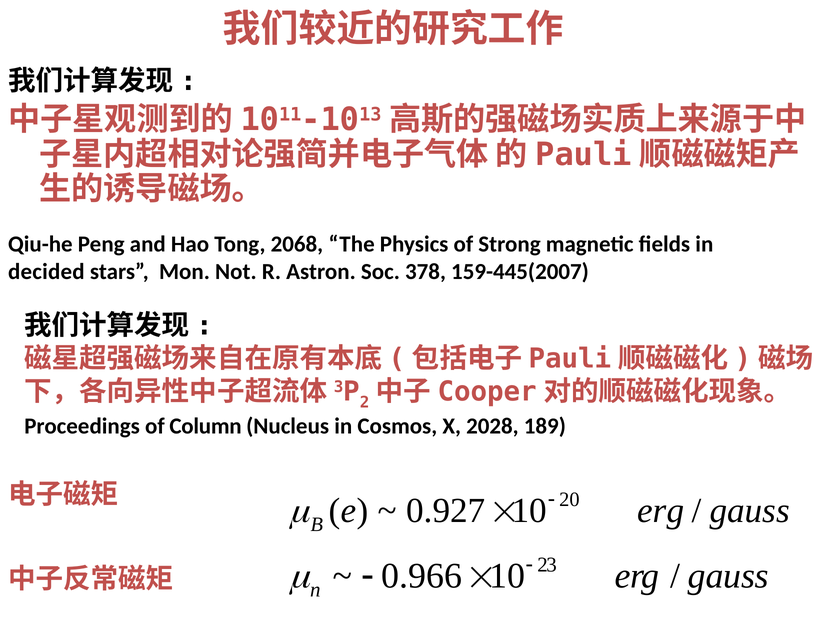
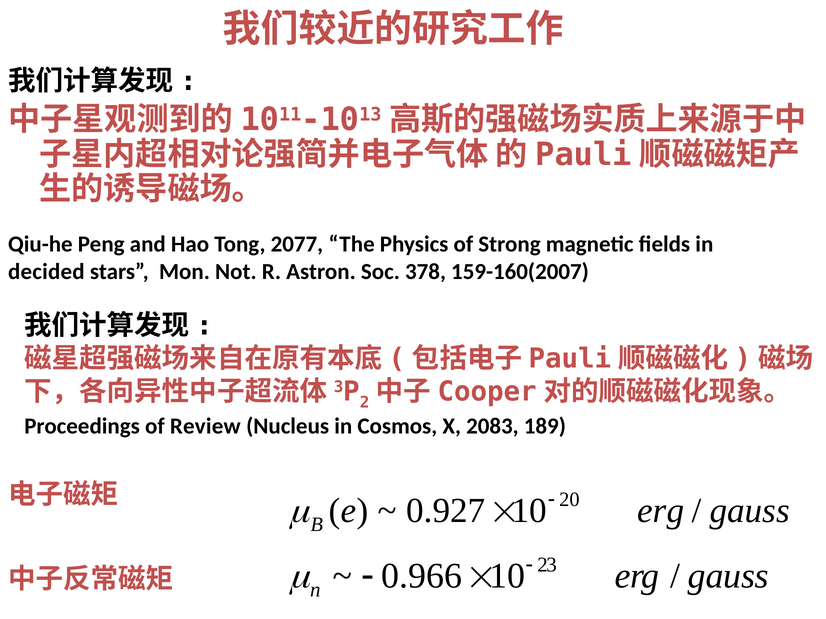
2068: 2068 -> 2077
159-445(2007: 159-445(2007 -> 159-160(2007
Column: Column -> Review
2028: 2028 -> 2083
